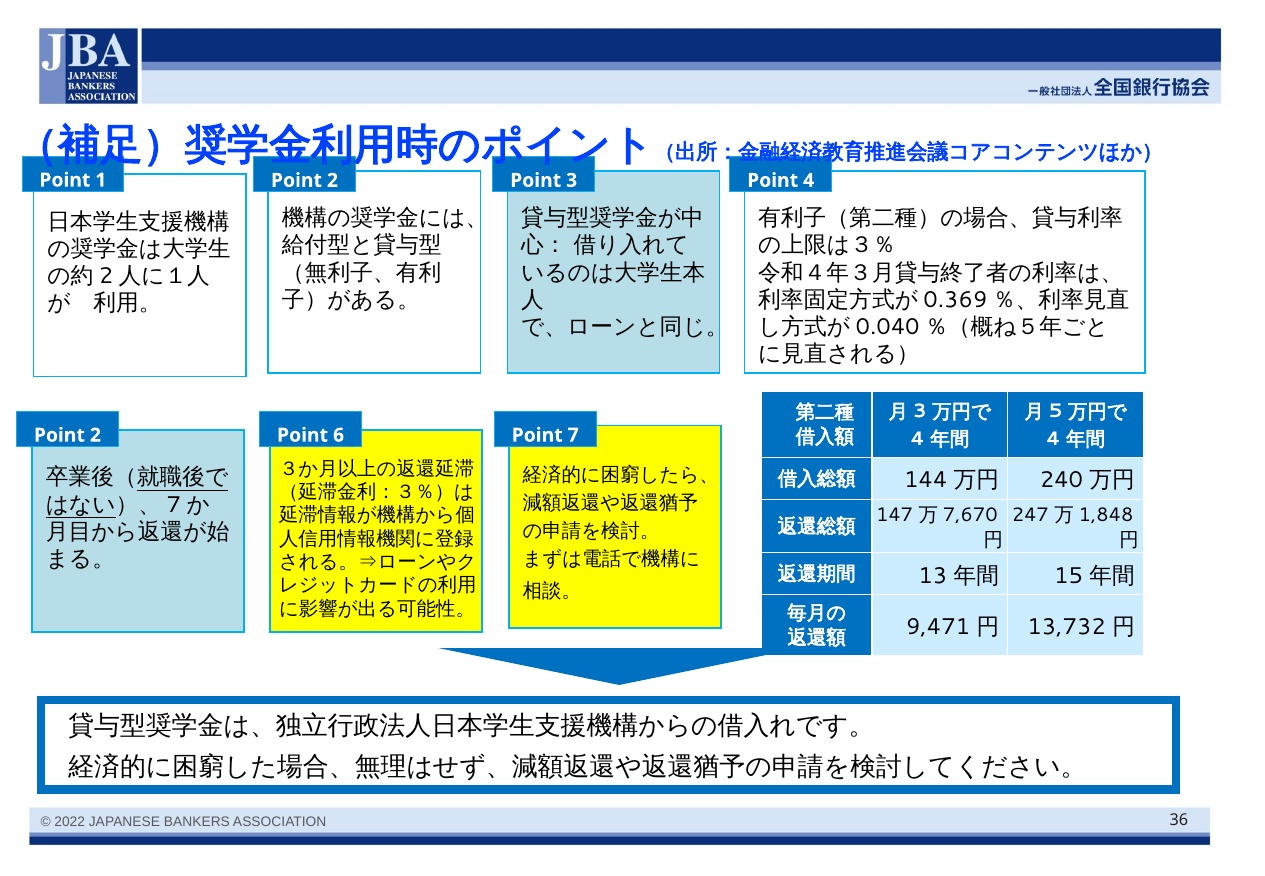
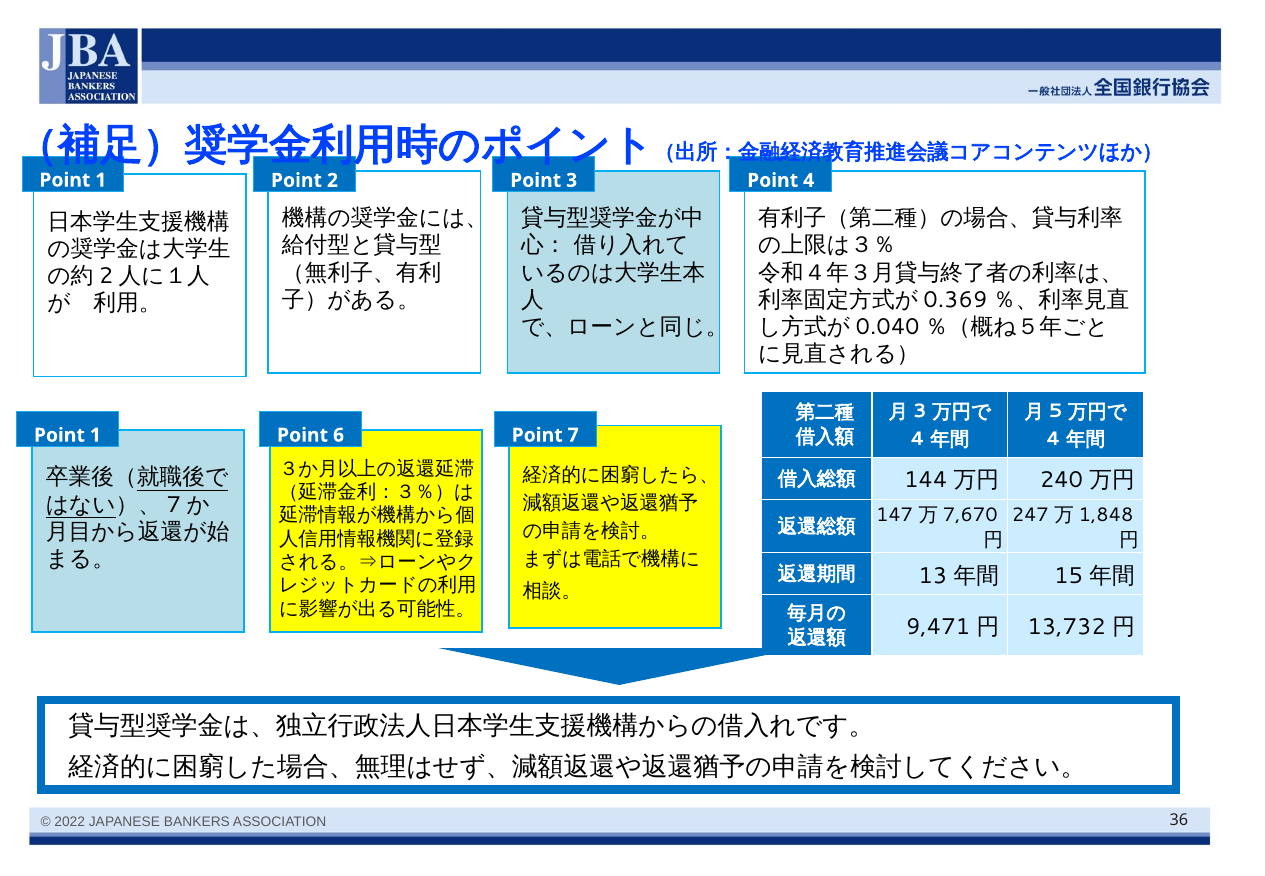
2 at (95, 435): 2 -> 1
